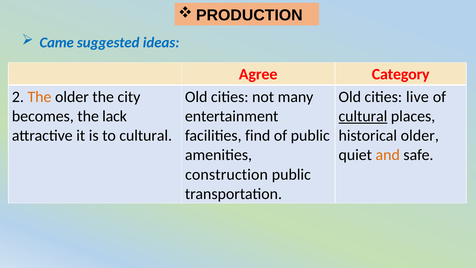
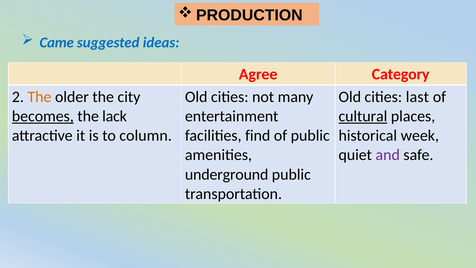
live: live -> last
becomes underline: none -> present
to cultural: cultural -> column
historical older: older -> week
and colour: orange -> purple
construction: construction -> underground
